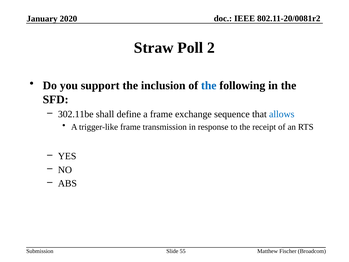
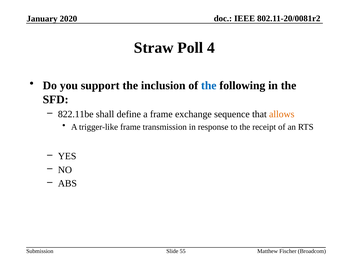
2: 2 -> 4
302.11be: 302.11be -> 822.11be
allows colour: blue -> orange
